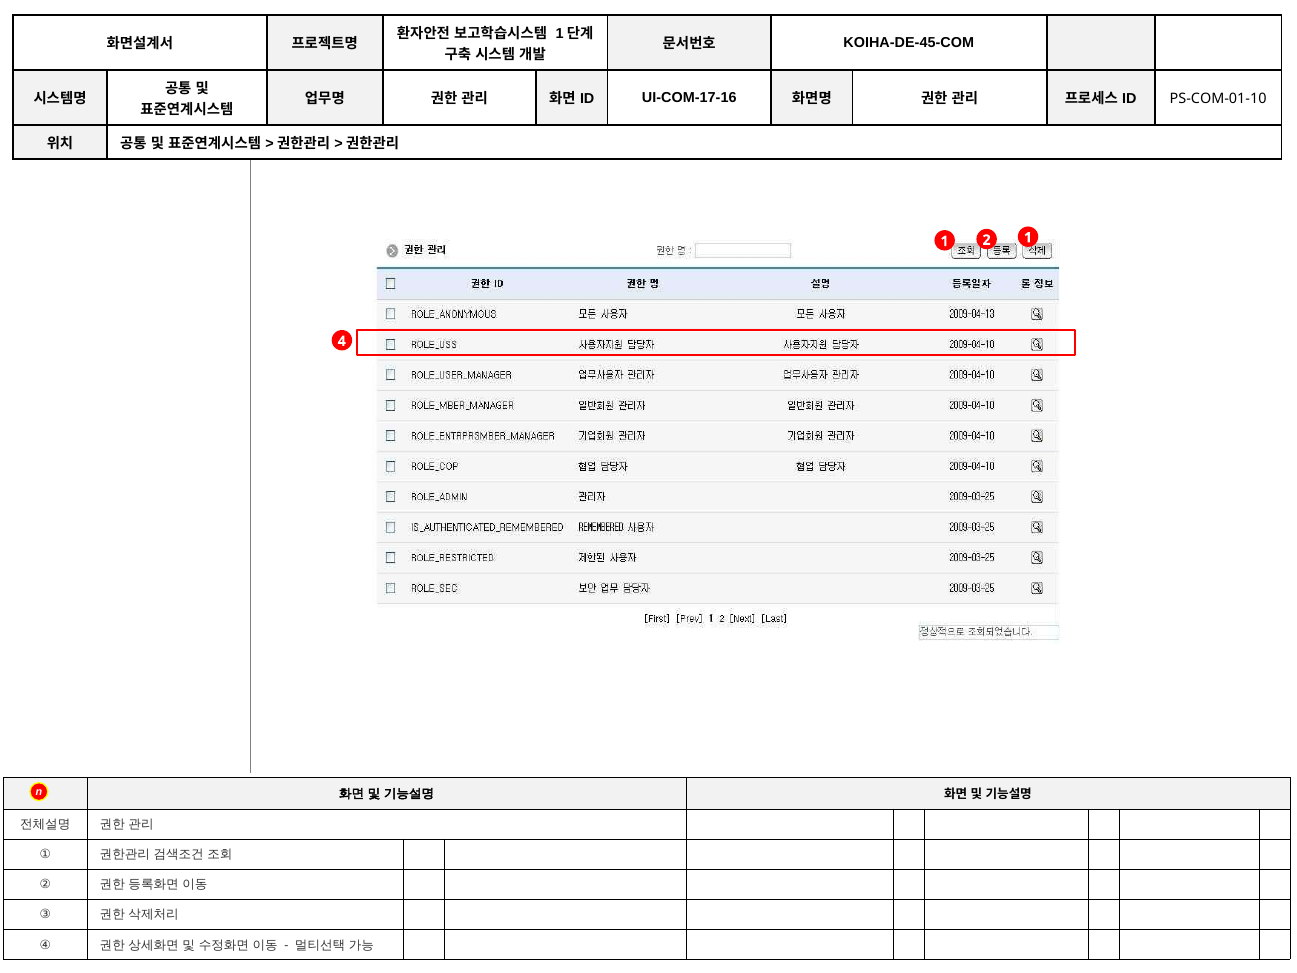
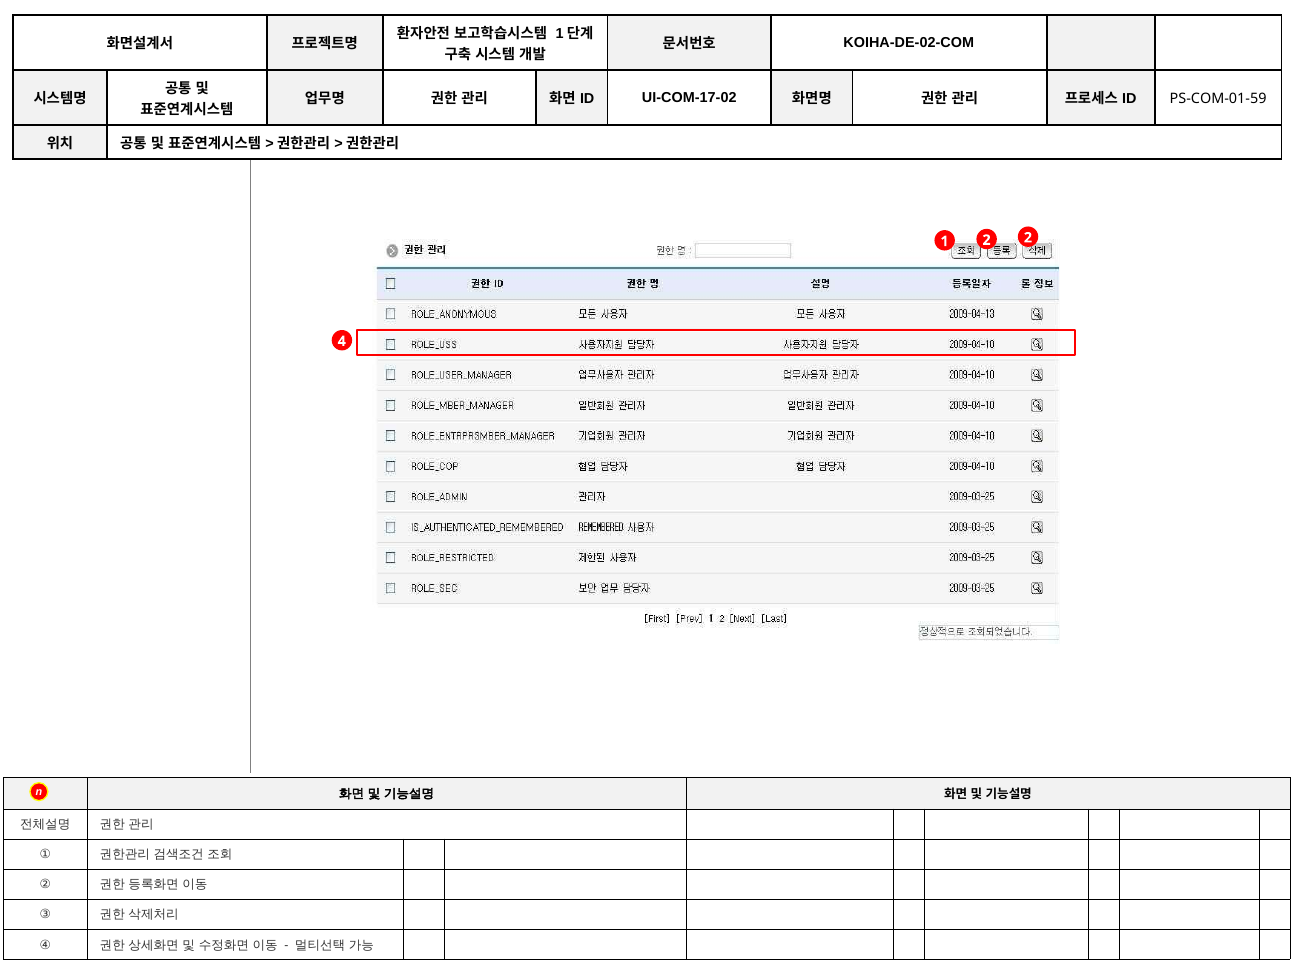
KOIHA-DE-45-COM: KOIHA-DE-45-COM -> KOIHA-DE-02-COM
UI-COM-17-16: UI-COM-17-16 -> UI-COM-17-02
PS-COM-01-10: PS-COM-01-10 -> PS-COM-01-59
2 1: 1 -> 2
